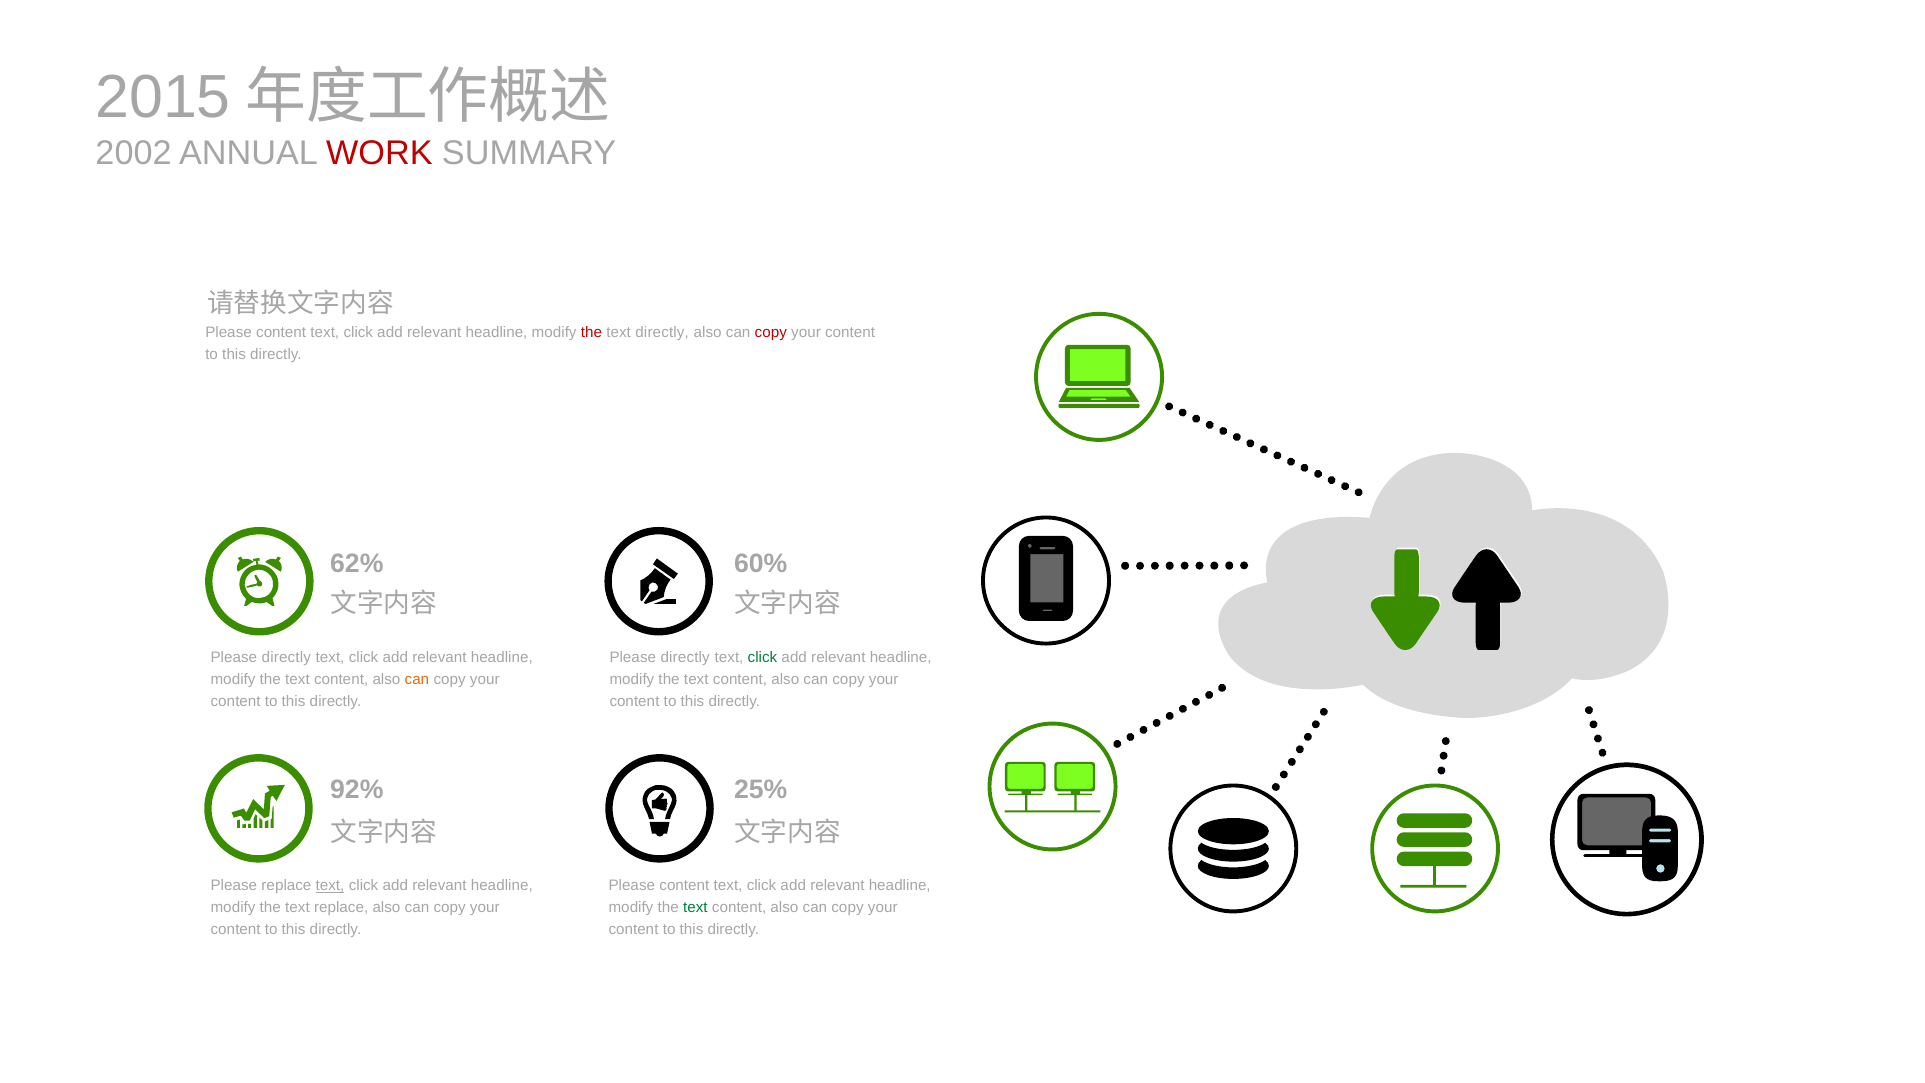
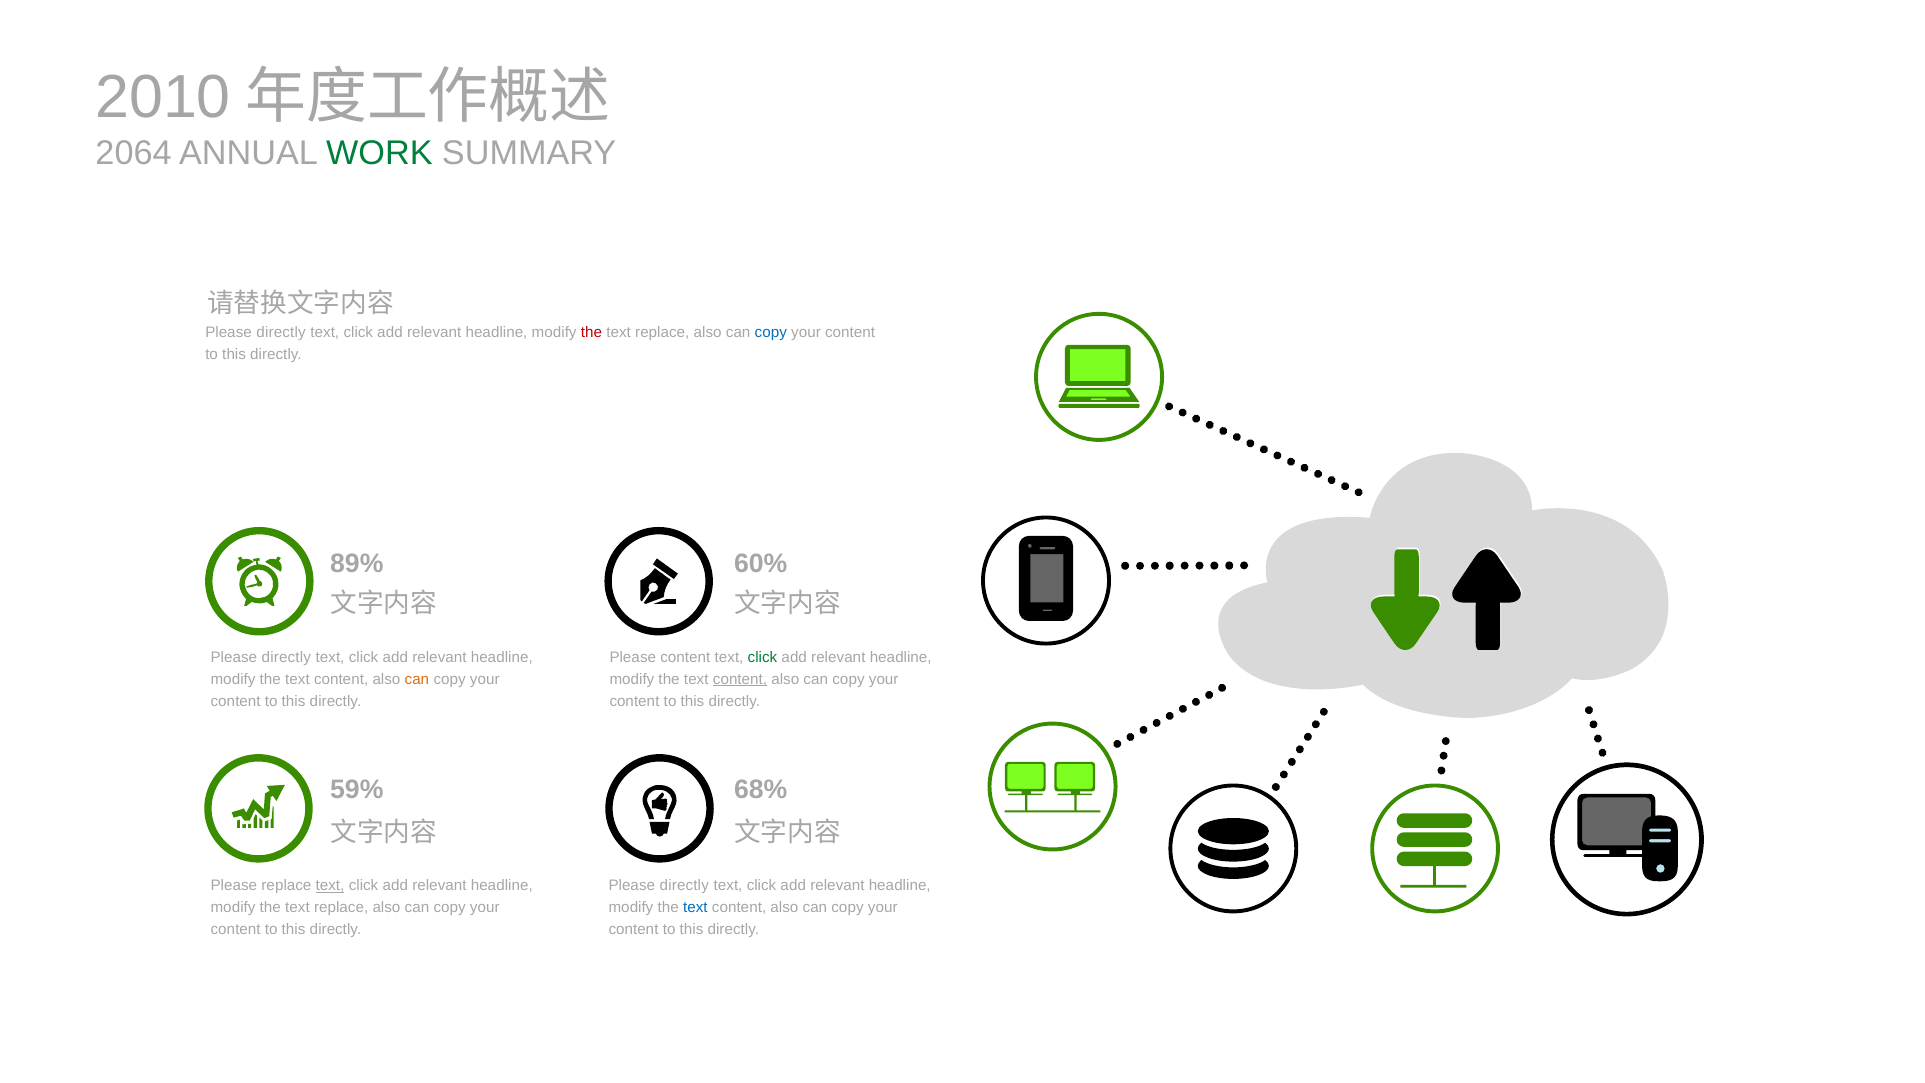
2015: 2015 -> 2010
2002: 2002 -> 2064
WORK colour: red -> green
content at (281, 332): content -> directly
directly at (662, 332): directly -> replace
copy at (771, 332) colour: red -> blue
62%: 62% -> 89%
directly at (685, 657): directly -> content
content at (740, 679) underline: none -> present
92%: 92% -> 59%
25%: 25% -> 68%
content at (684, 886): content -> directly
text at (695, 907) colour: green -> blue
